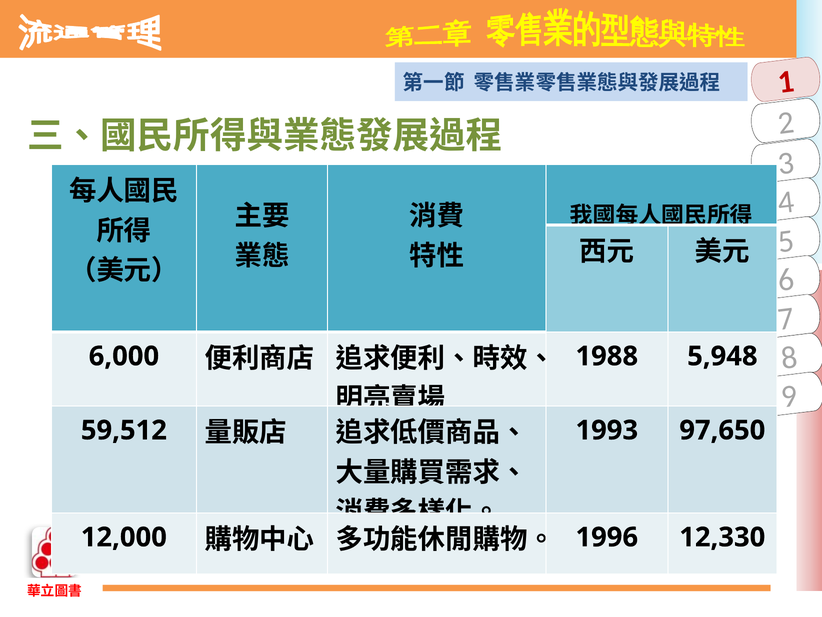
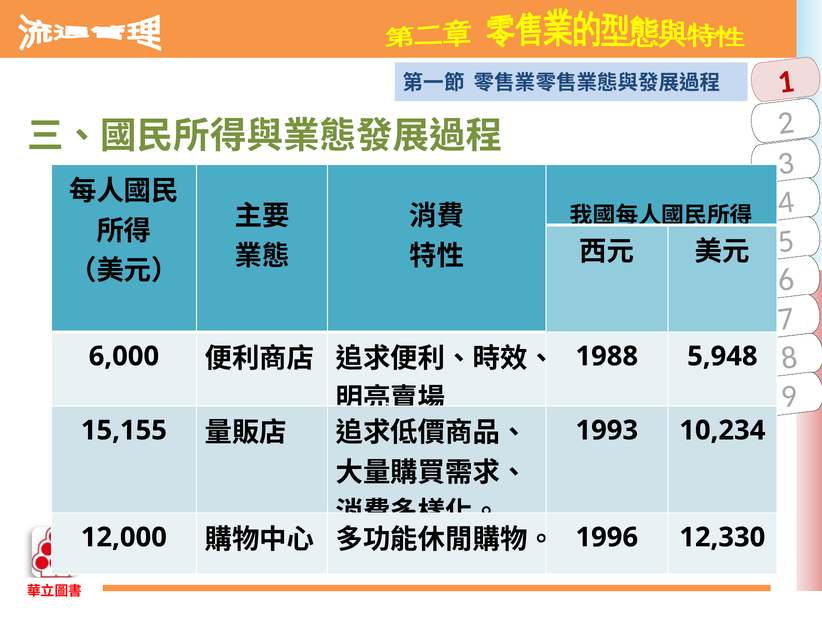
59,512: 59,512 -> 15,155
97,650: 97,650 -> 10,234
